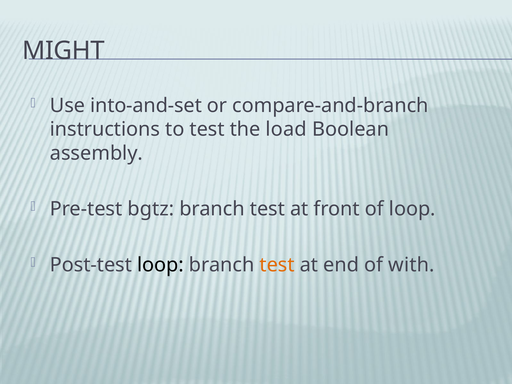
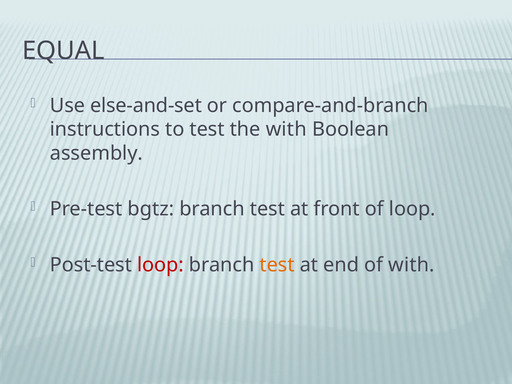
MIGHT: MIGHT -> EQUAL
into-and-set: into-and-set -> else-and-set
the load: load -> with
loop at (161, 265) colour: black -> red
